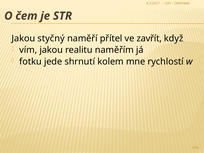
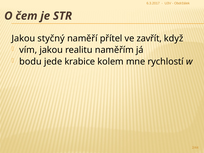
fotku: fotku -> bodu
shrnutí: shrnutí -> krabice
